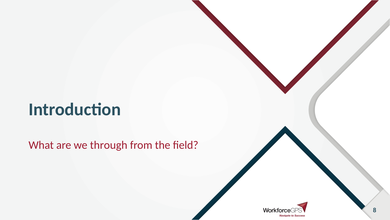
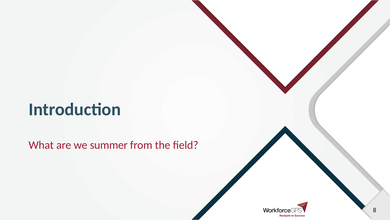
through: through -> summer
